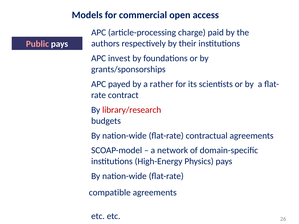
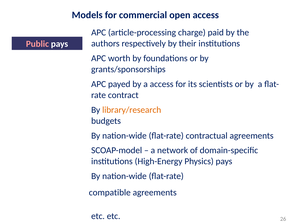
invest: invest -> worth
a rather: rather -> access
library/research colour: red -> orange
